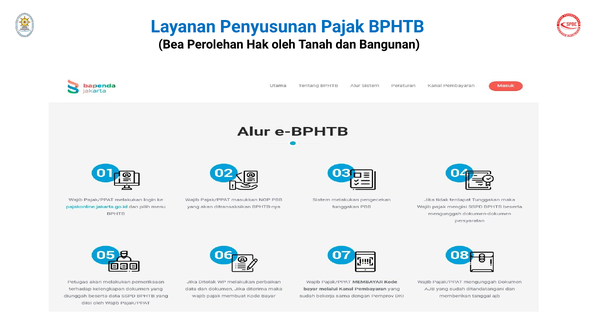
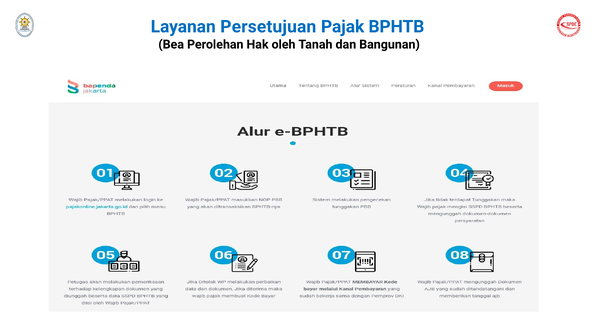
Penyusunan: Penyusunan -> Persetujuan
